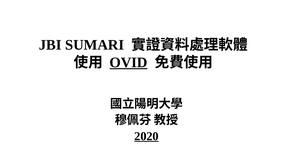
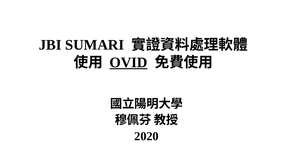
2020 underline: present -> none
